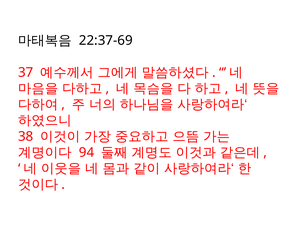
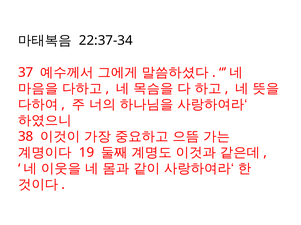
22:37-69: 22:37-69 -> 22:37-34
94: 94 -> 19
